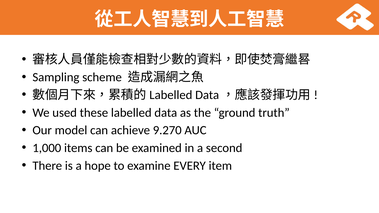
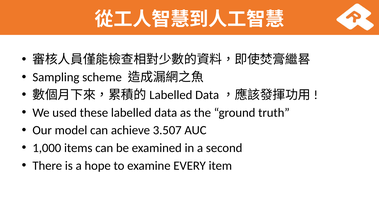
9.270: 9.270 -> 3.507
